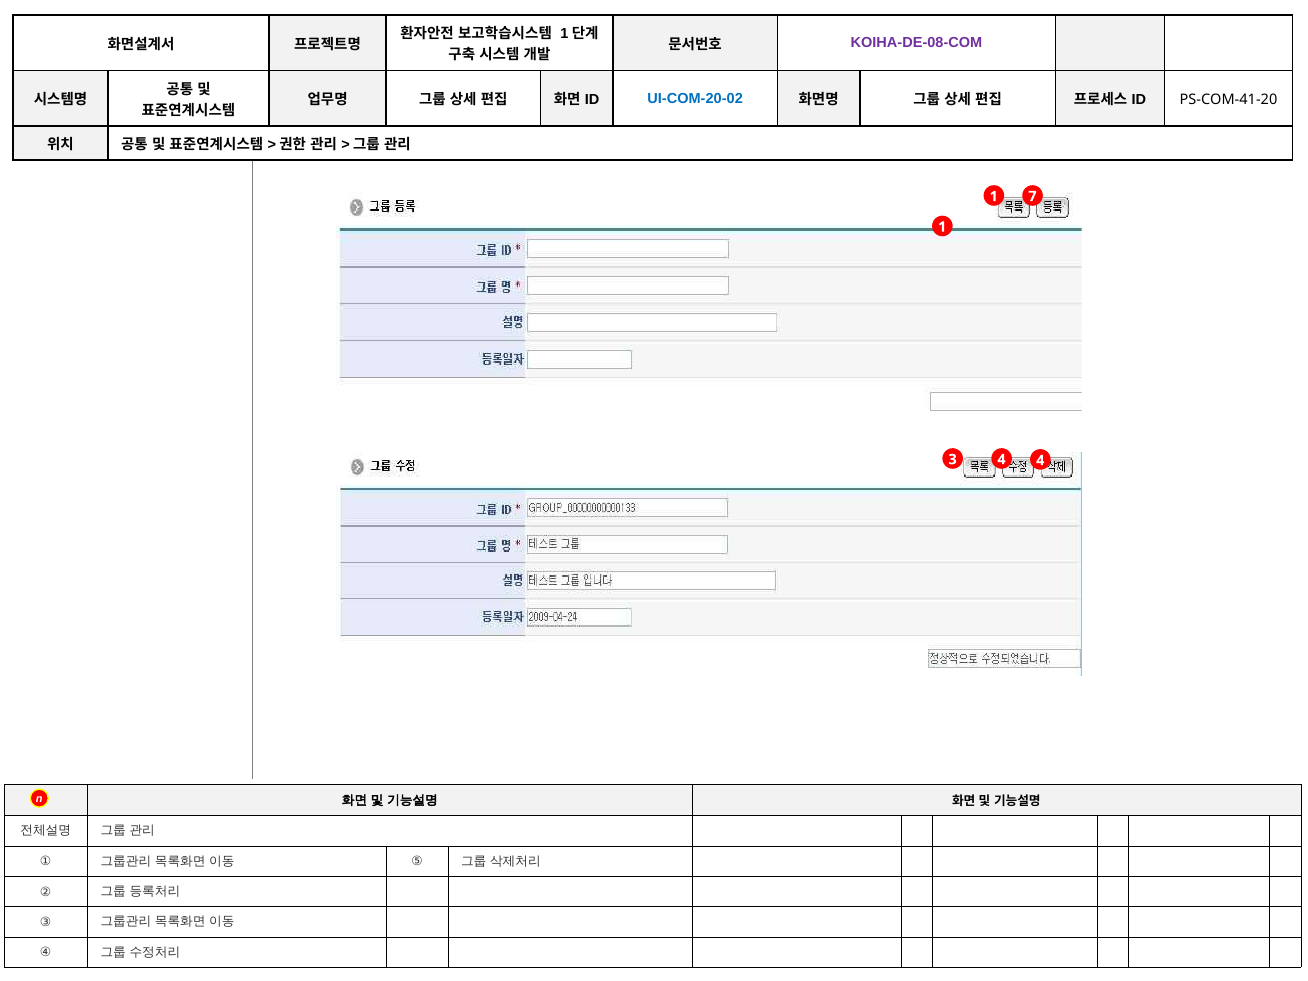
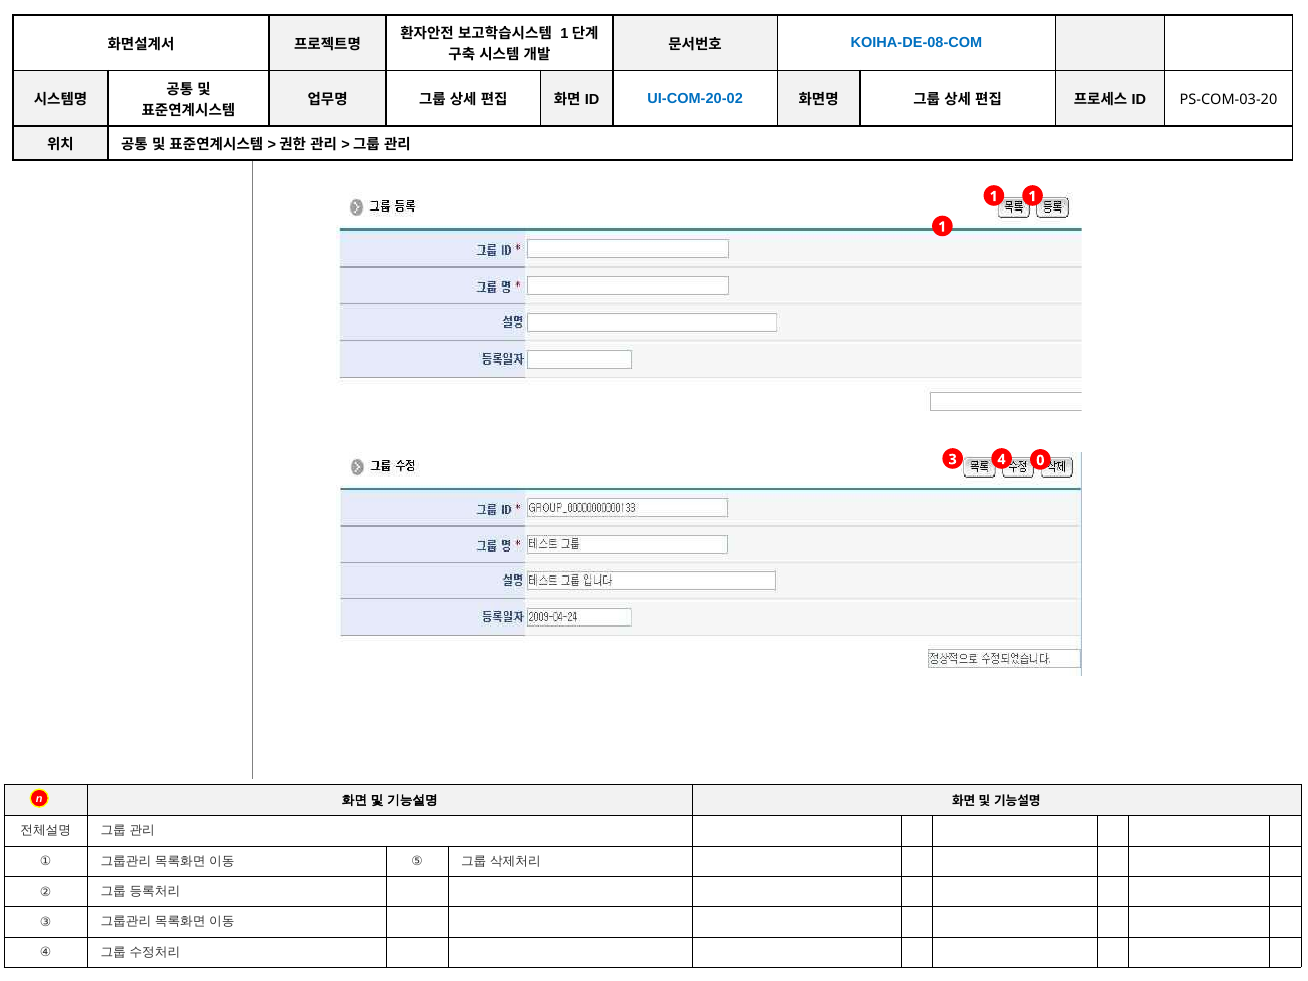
KOIHA-DE-08-COM colour: purple -> blue
PS-COM-41-20: PS-COM-41-20 -> PS-COM-03-20
1 7: 7 -> 1
4 4: 4 -> 0
